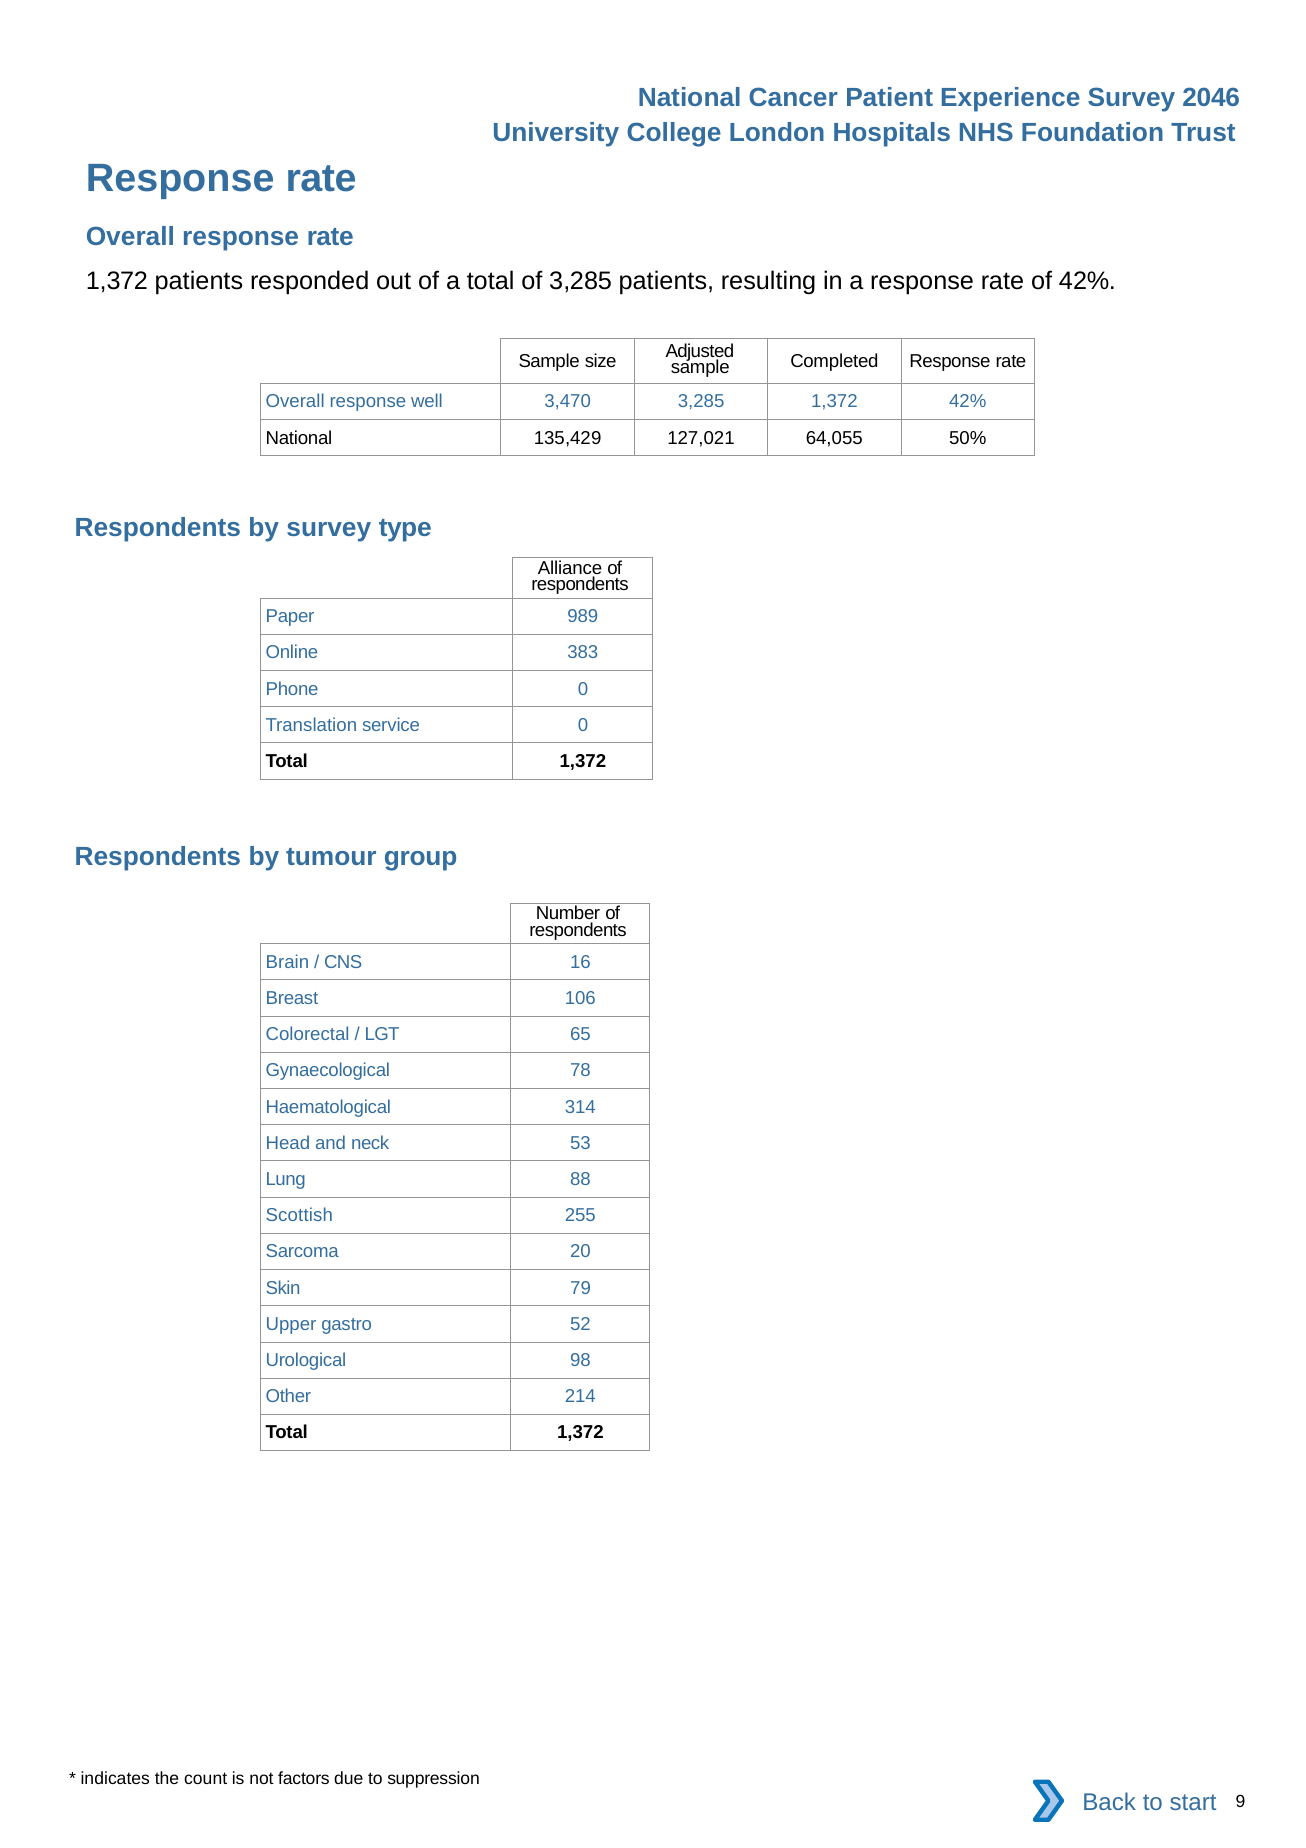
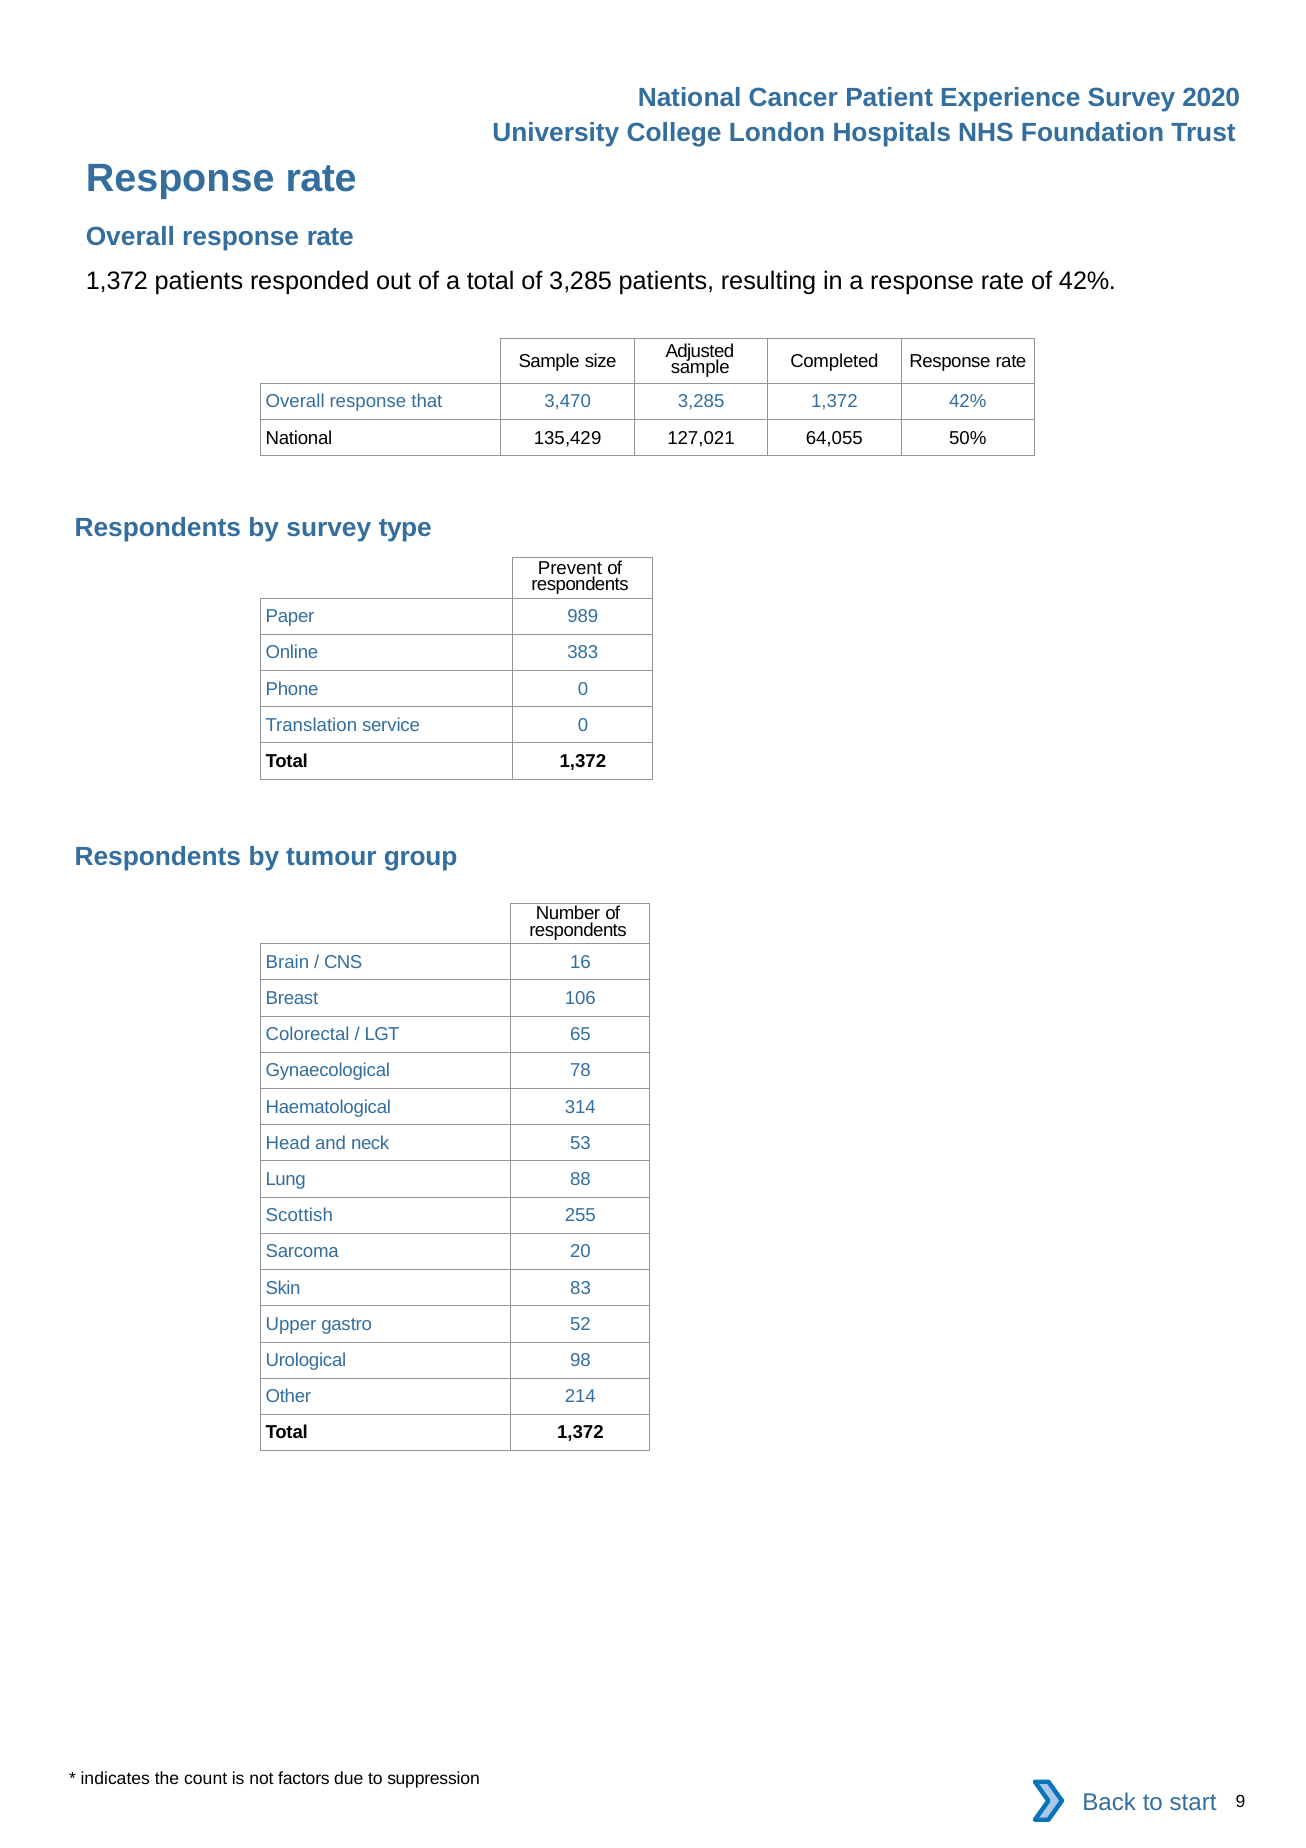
2046: 2046 -> 2020
well: well -> that
Alliance: Alliance -> Prevent
79: 79 -> 83
